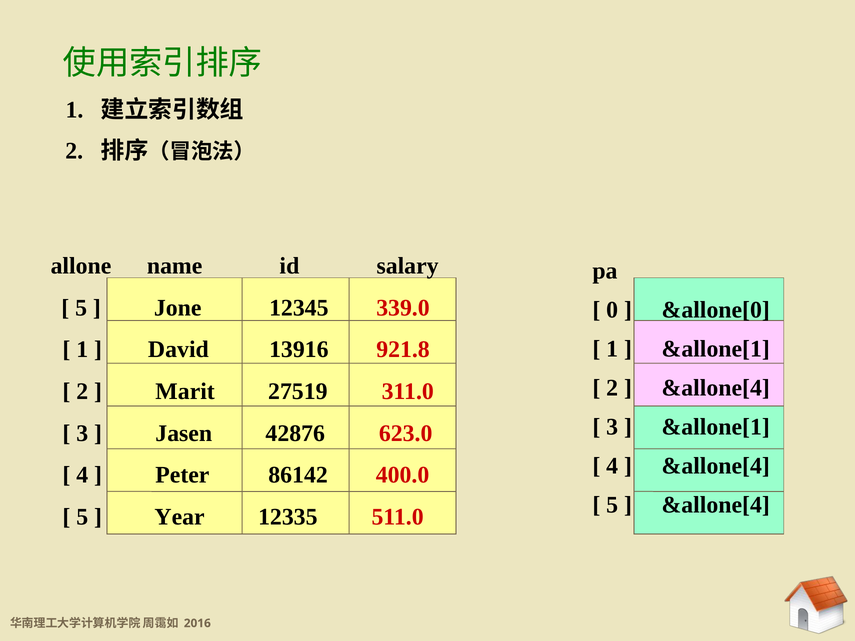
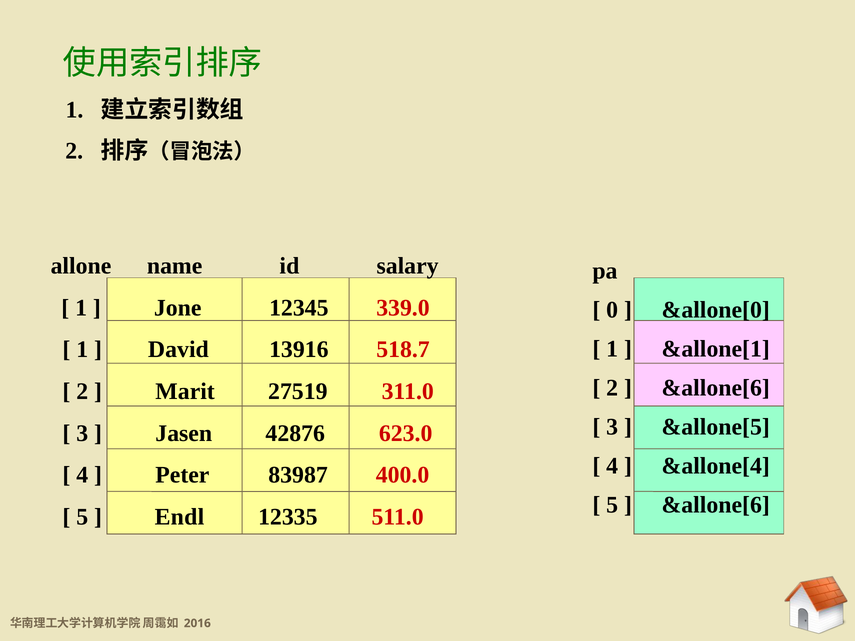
5 at (81, 308): 5 -> 1
921.8: 921.8 -> 518.7
&allone[4 at (716, 388): &allone[4 -> &allone[6
&allone[1 at (716, 427): &allone[1 -> &allone[5
86142: 86142 -> 83987
&allone[4 at (716, 505): &allone[4 -> &allone[6
Year: Year -> Endl
